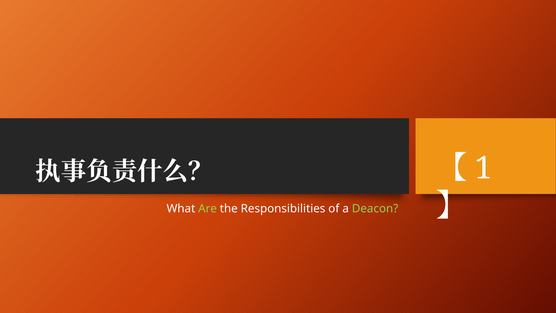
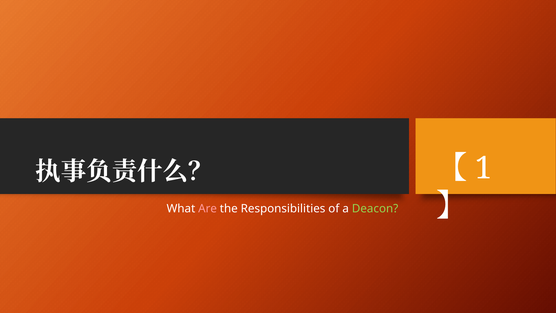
Are colour: light green -> pink
